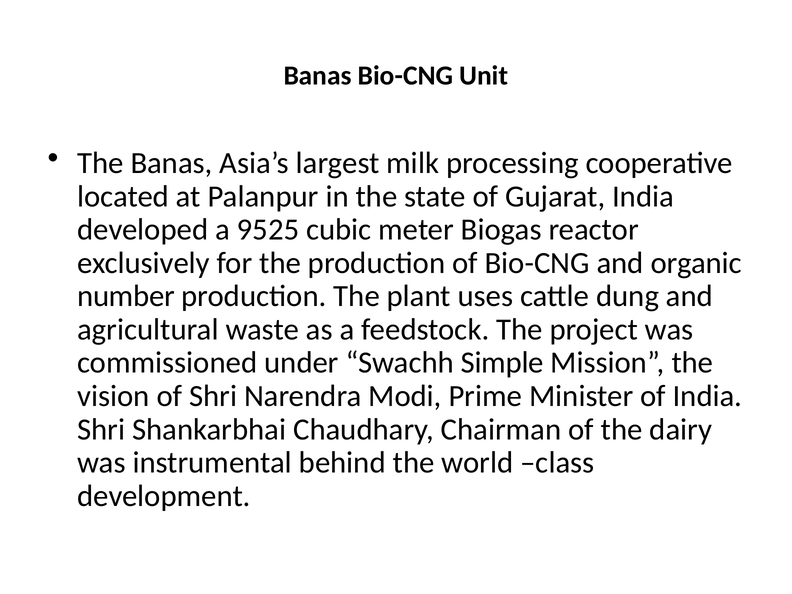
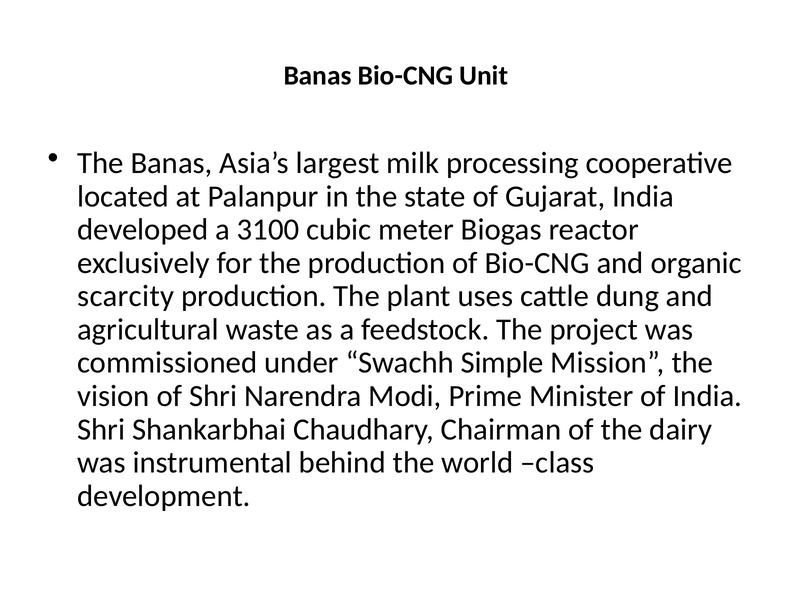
9525: 9525 -> 3100
number: number -> scarcity
